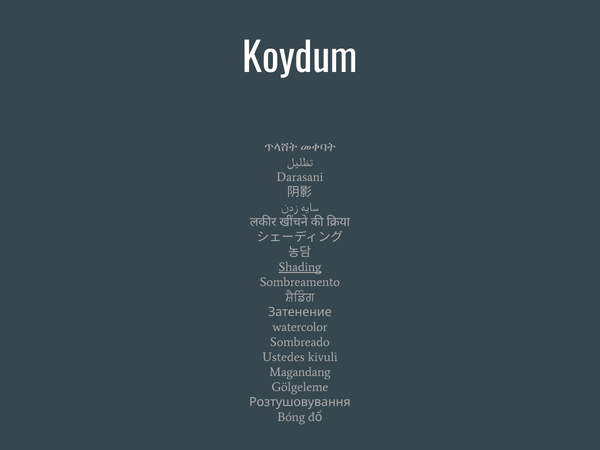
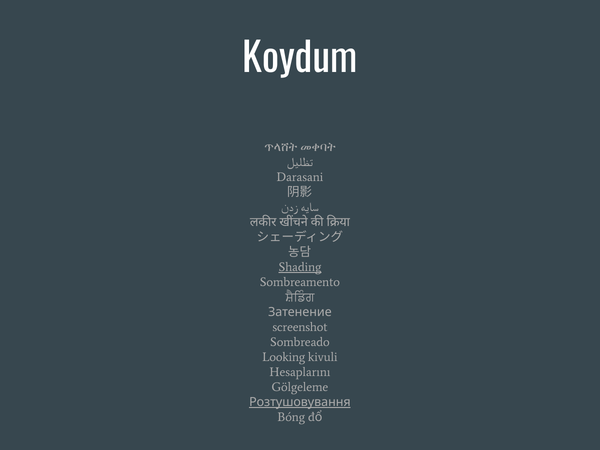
watercolor: watercolor -> screenshot
Ustedes: Ustedes -> Looking
Magandang: Magandang -> Hesaplarını
Розтушовування underline: none -> present
